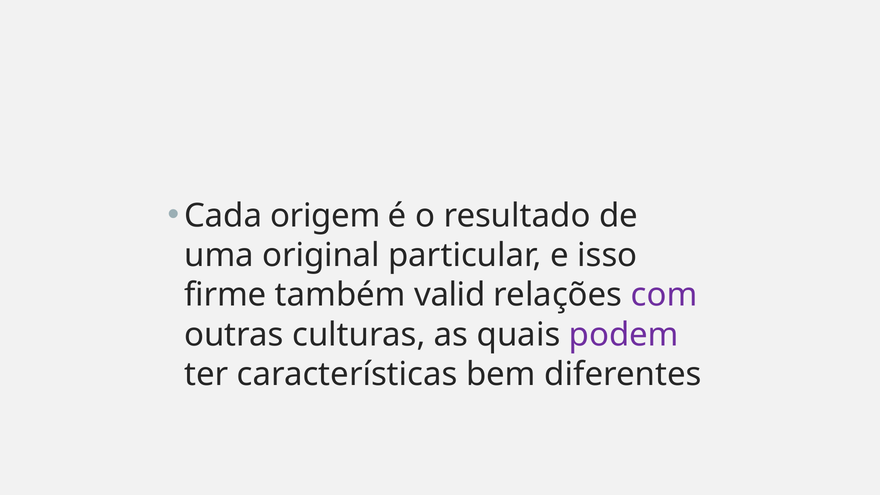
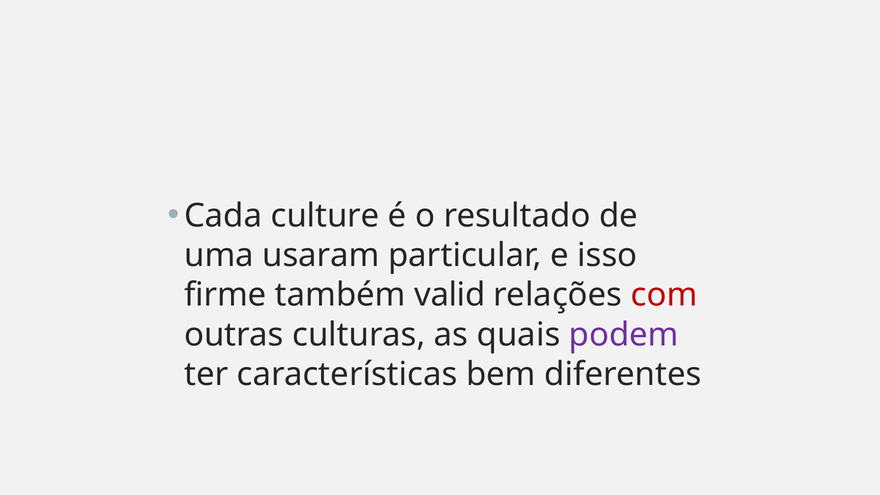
origem: origem -> culture
original: original -> usaram
com colour: purple -> red
